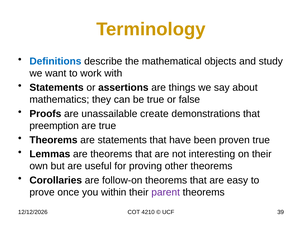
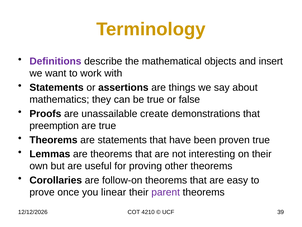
Definitions colour: blue -> purple
study: study -> insert
within: within -> linear
